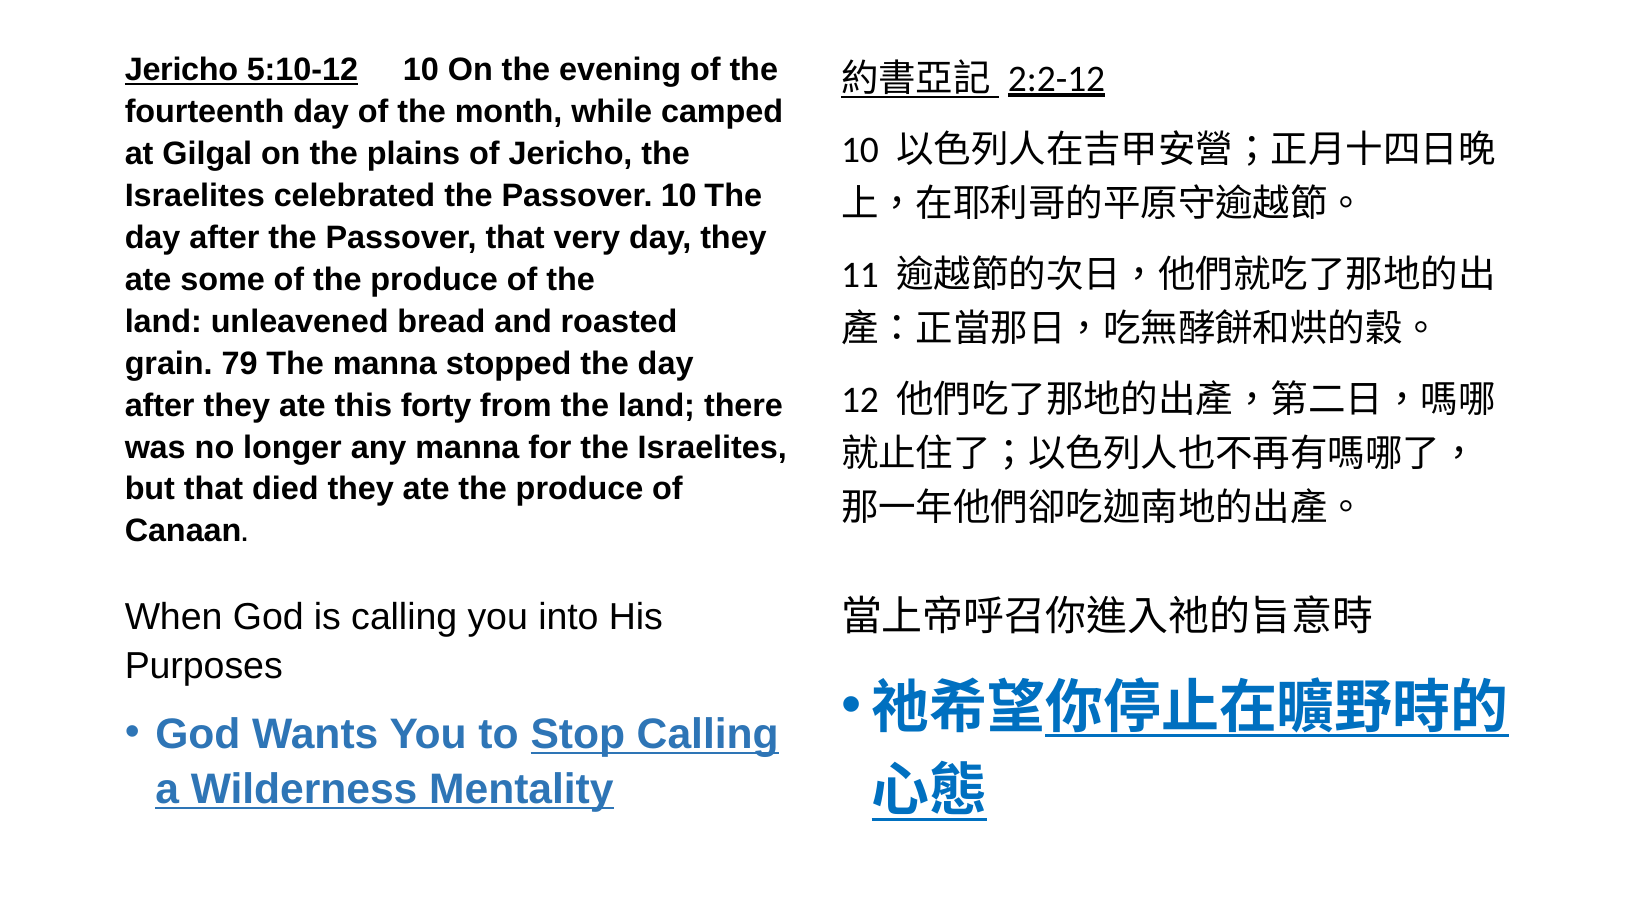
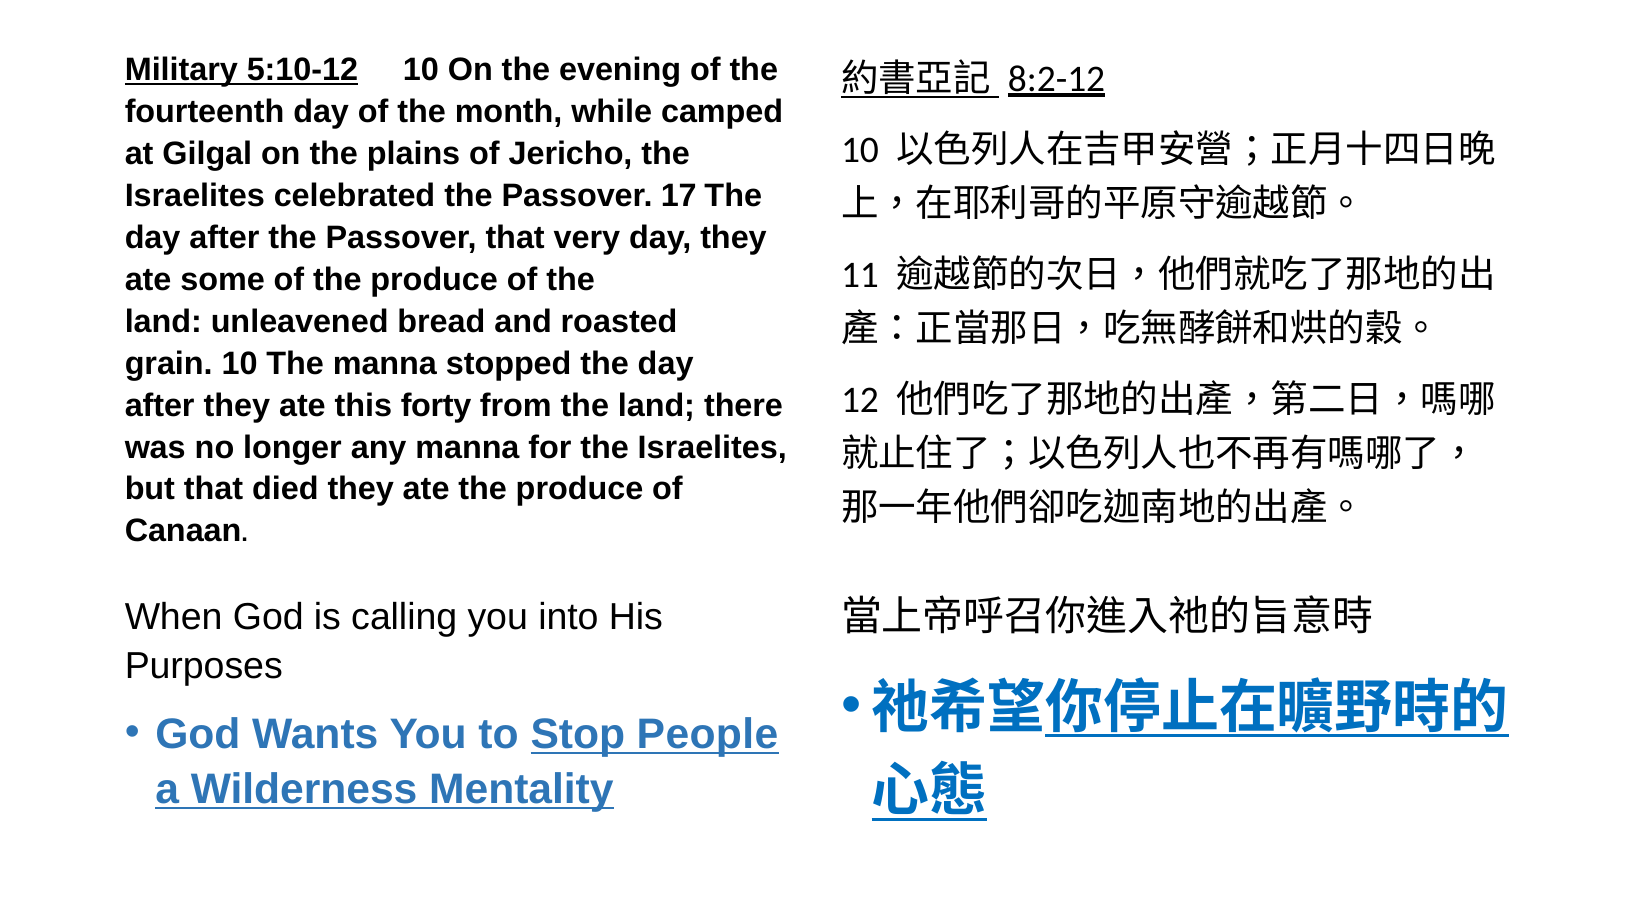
Jericho at (181, 70): Jericho -> Military
2:2-12: 2:2-12 -> 8:2-12
Passover 10: 10 -> 17
grain 79: 79 -> 10
Stop Calling: Calling -> People
